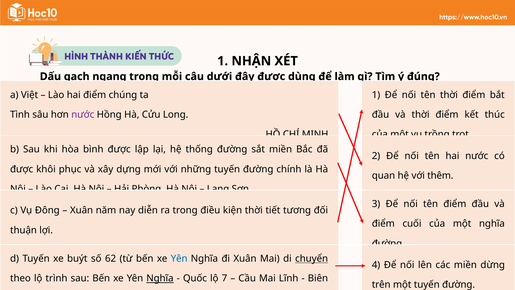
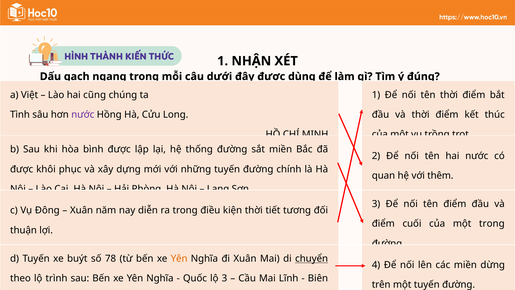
hai điểm: điểm -> cũng
một nghĩa: nghĩa -> trong
62: 62 -> 78
Yên at (179, 258) colour: blue -> orange
Nghĩa at (160, 278) underline: present -> none
lộ 7: 7 -> 3
